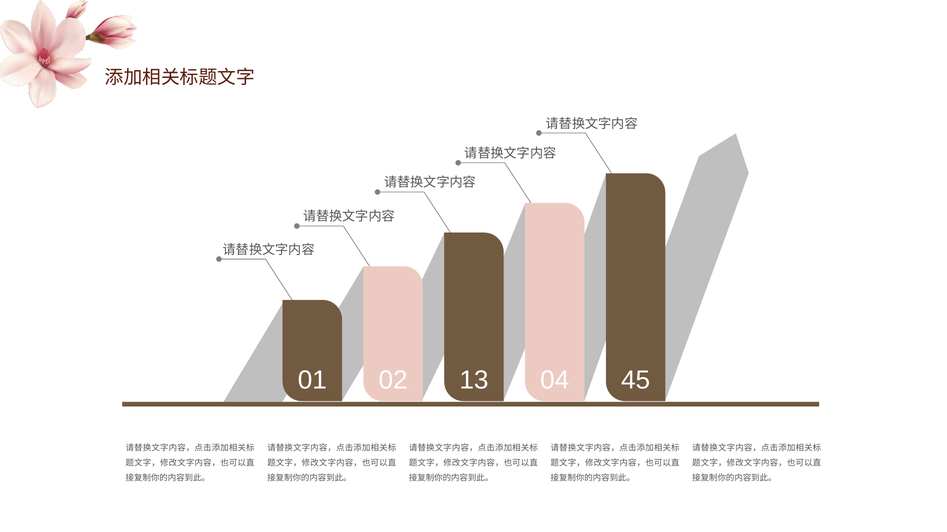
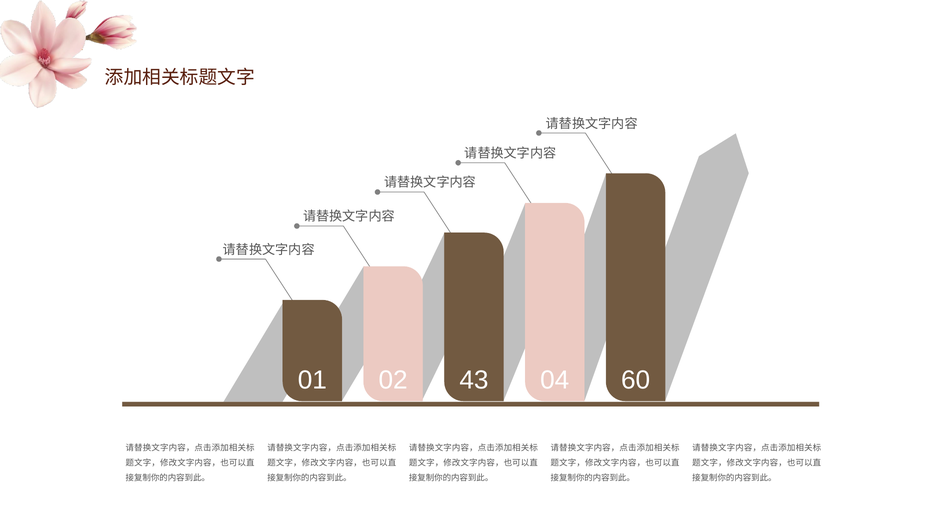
13: 13 -> 43
45: 45 -> 60
